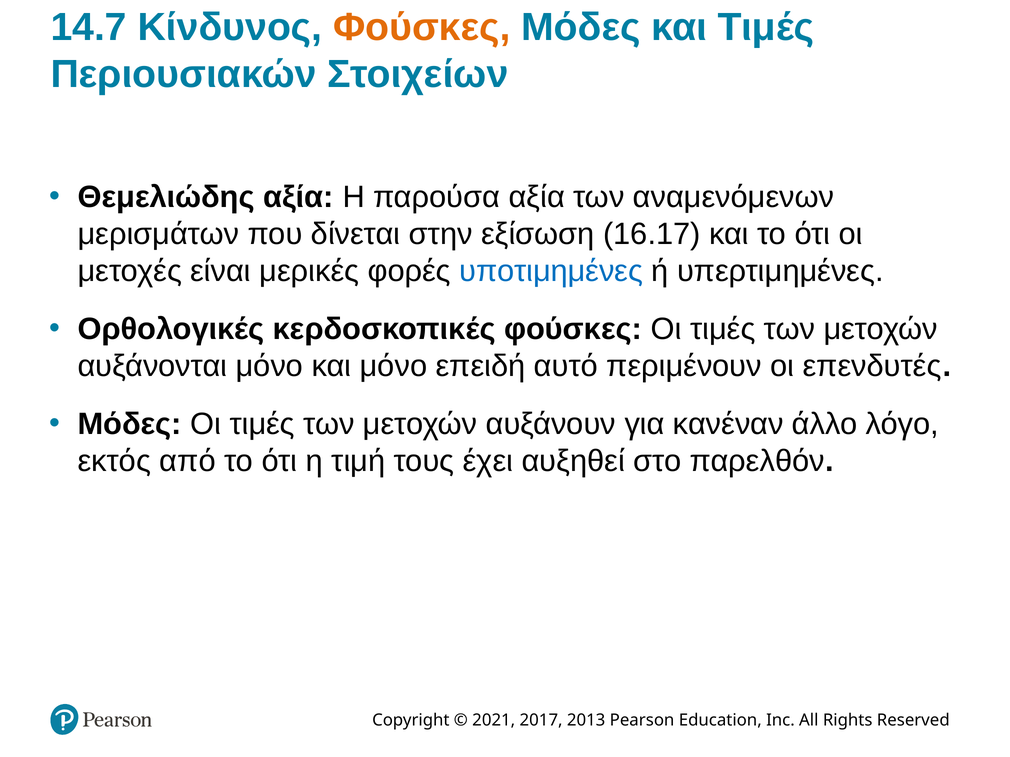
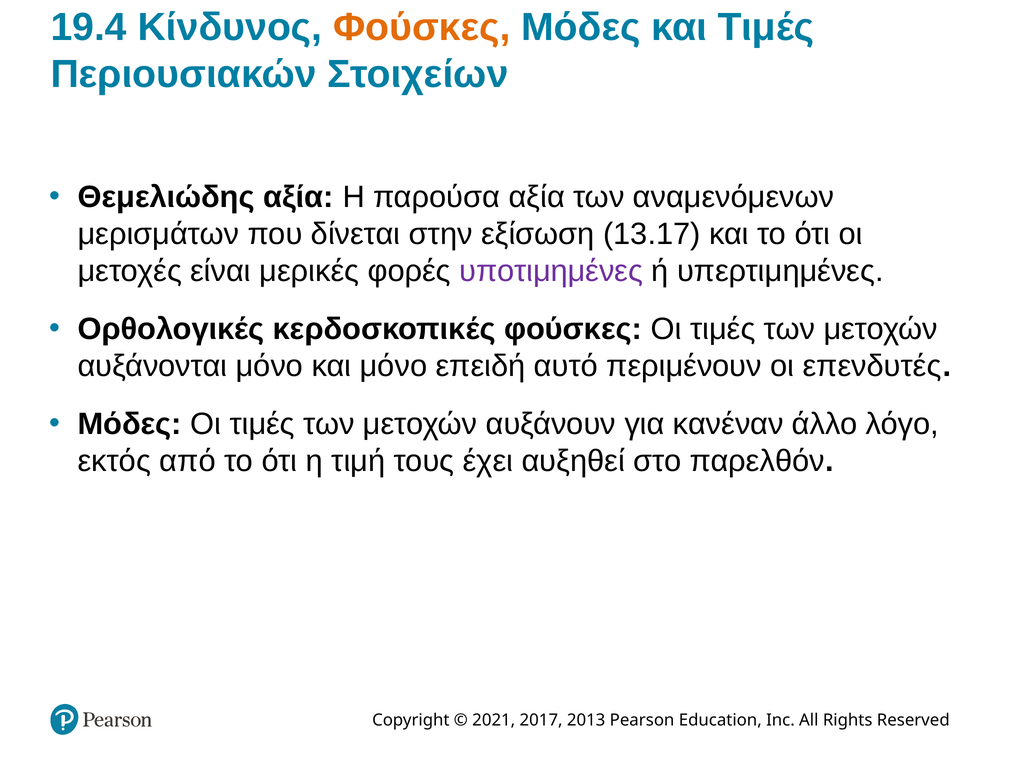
14.7: 14.7 -> 19.4
16.17: 16.17 -> 13.17
υποτιμημένες colour: blue -> purple
